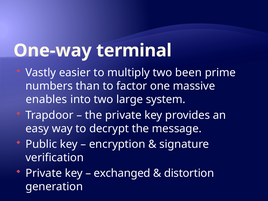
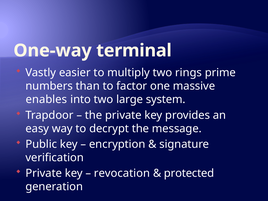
been: been -> rings
exchanged: exchanged -> revocation
distortion: distortion -> protected
